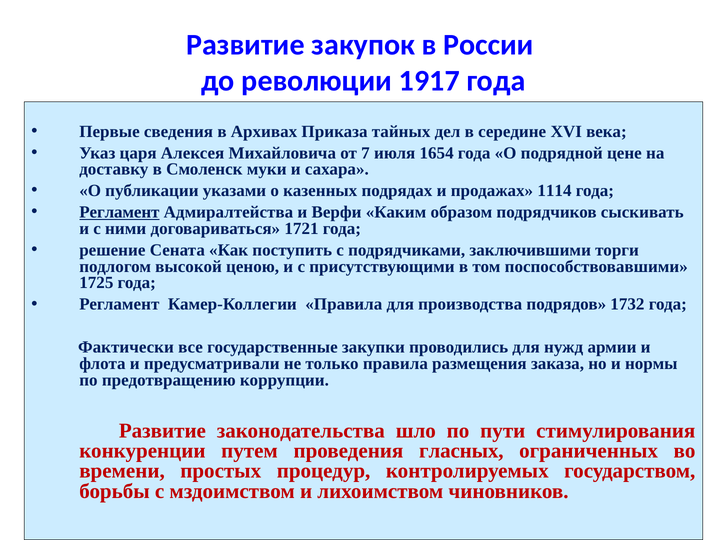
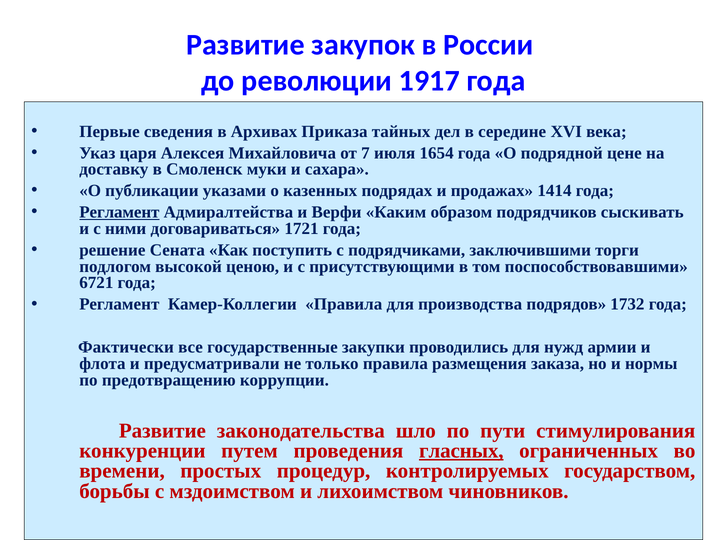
1114: 1114 -> 1414
1725: 1725 -> 6721
гласных underline: none -> present
